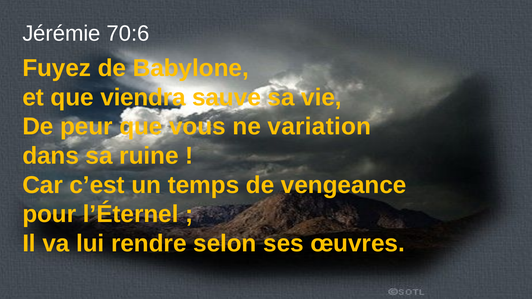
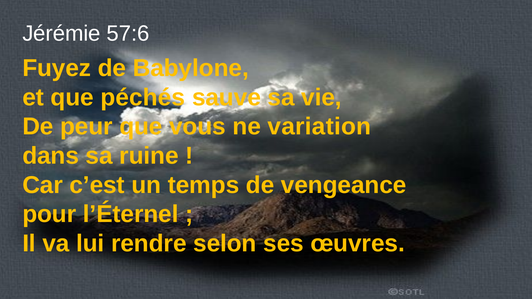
70:6: 70:6 -> 57:6
viendra: viendra -> péchés
